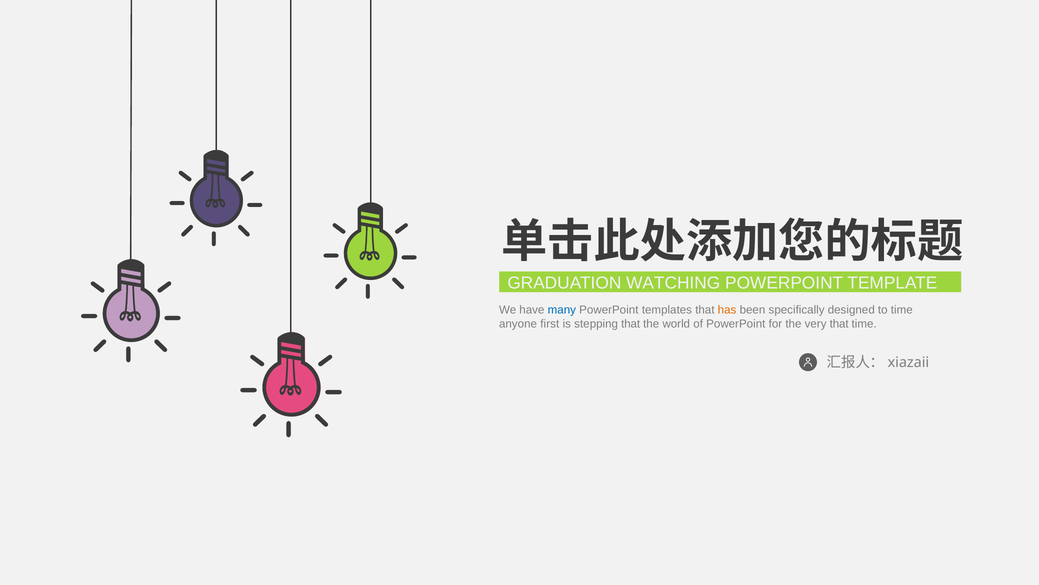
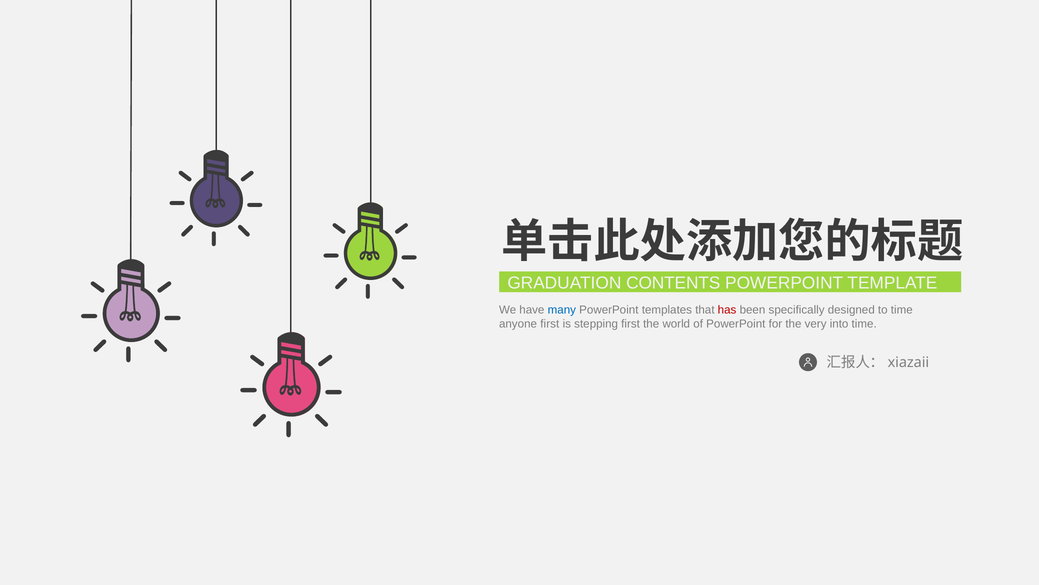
WATCHING: WATCHING -> CONTENTS
has colour: orange -> red
stepping that: that -> first
very that: that -> into
